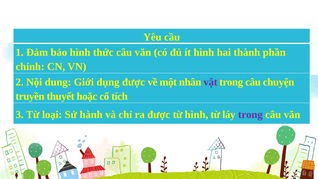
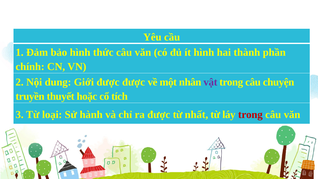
Giới dụng: dụng -> được
từ hình: hình -> nhất
trong at (250, 115) colour: purple -> red
